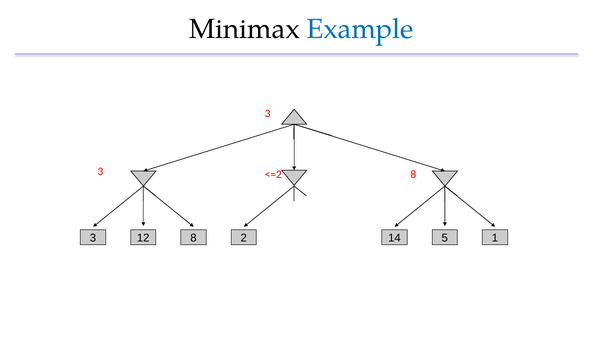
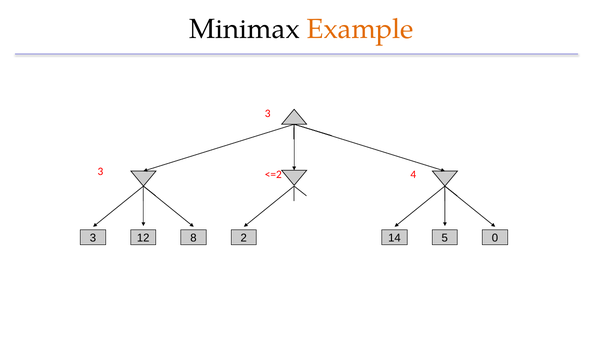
Example colour: blue -> orange
<=2 8: 8 -> 4
1: 1 -> 0
